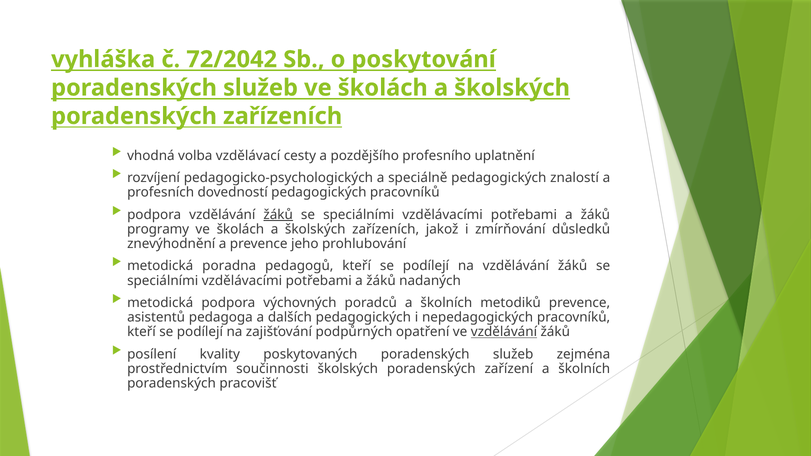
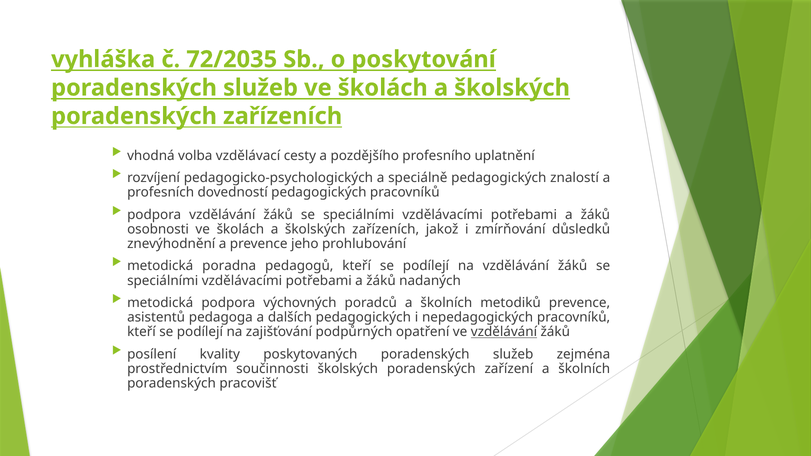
72/2042: 72/2042 -> 72/2035
žáků at (278, 215) underline: present -> none
programy: programy -> osobnosti
